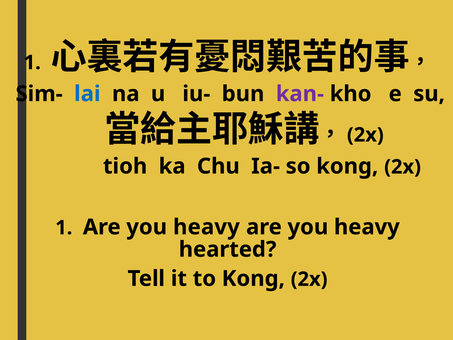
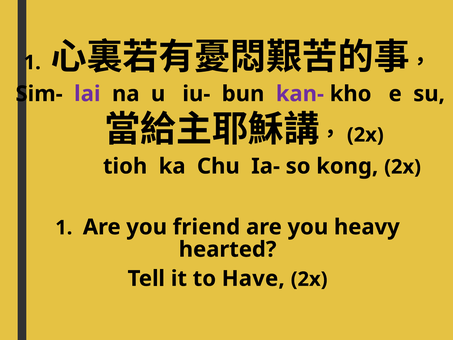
lai colour: blue -> purple
1 Are you heavy: heavy -> friend
to Kong: Kong -> Have
